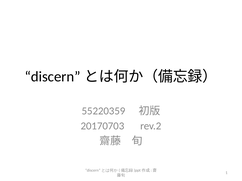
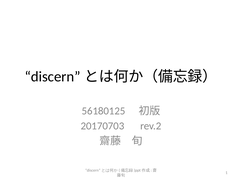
55220359: 55220359 -> 56180125
